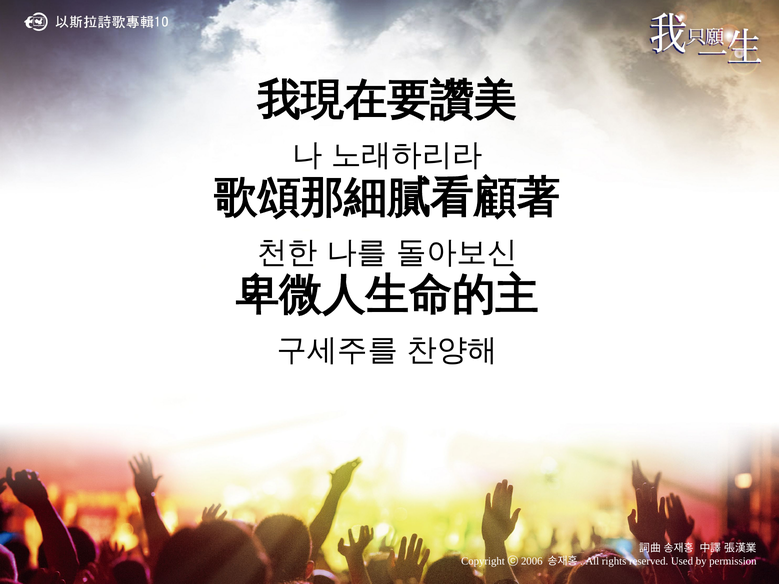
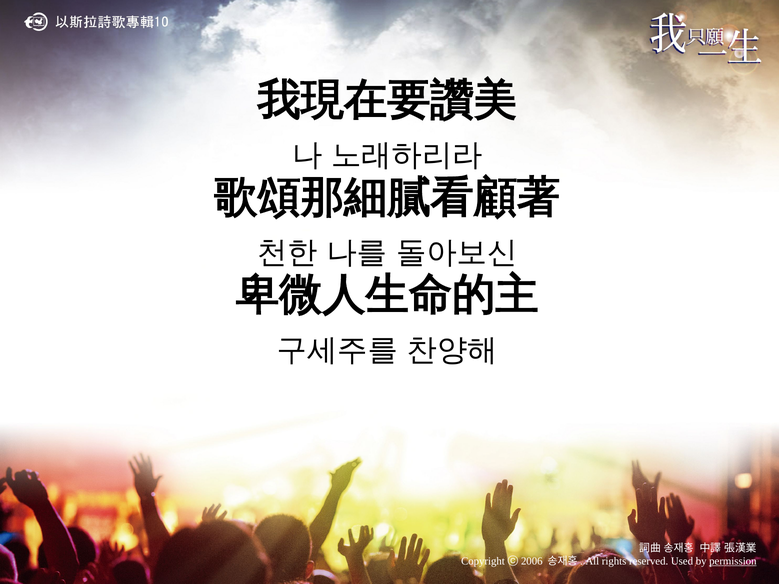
permission underline: none -> present
